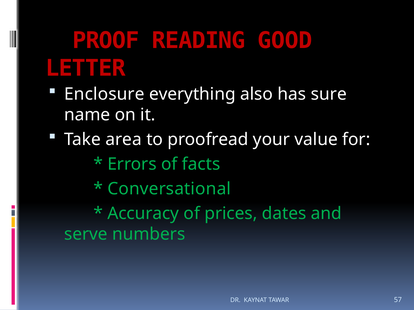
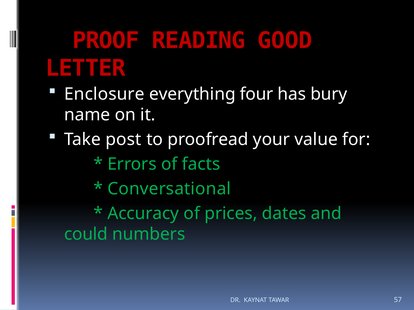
also: also -> four
sure: sure -> bury
area: area -> post
serve: serve -> could
